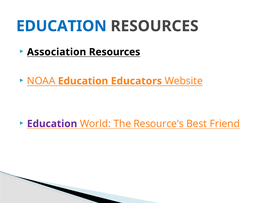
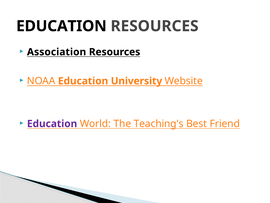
EDUCATION at (61, 26) colour: blue -> black
Educators: Educators -> University
Resource's: Resource's -> Teaching's
